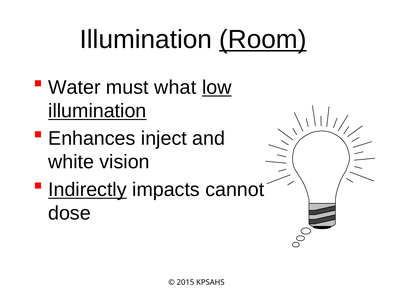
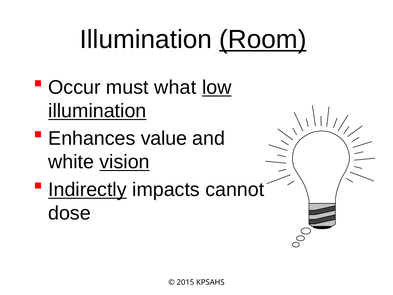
Water: Water -> Occur
inject: inject -> value
vision underline: none -> present
